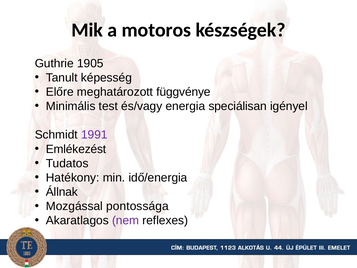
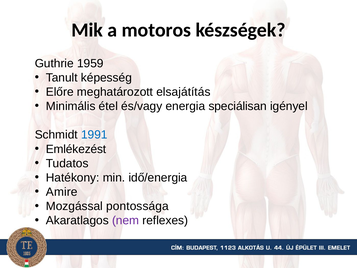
1905: 1905 -> 1959
függvénye: függvénye -> elsajátítás
test: test -> étel
1991 colour: purple -> blue
Állnak: Állnak -> Amire
